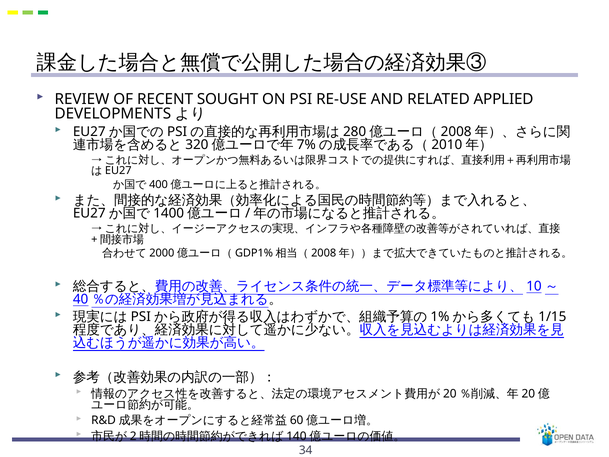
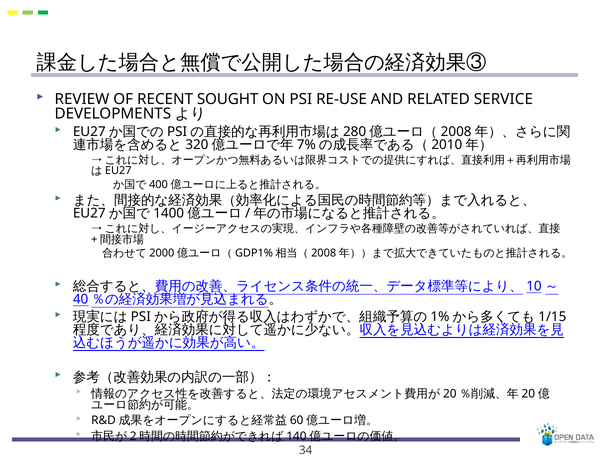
APPLIED: APPLIED -> SERVICE
